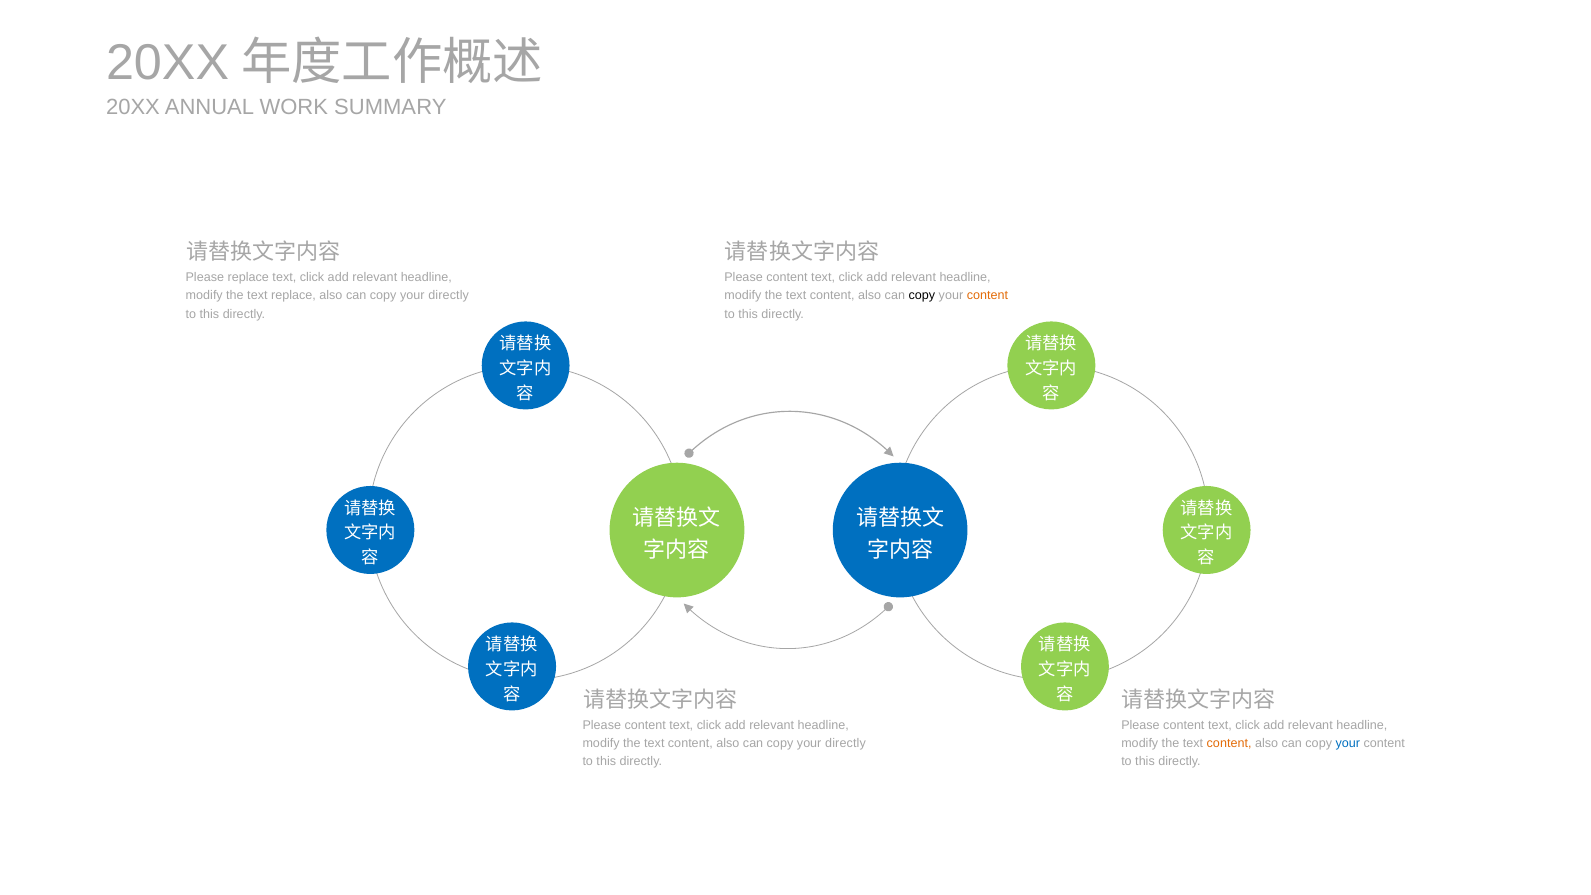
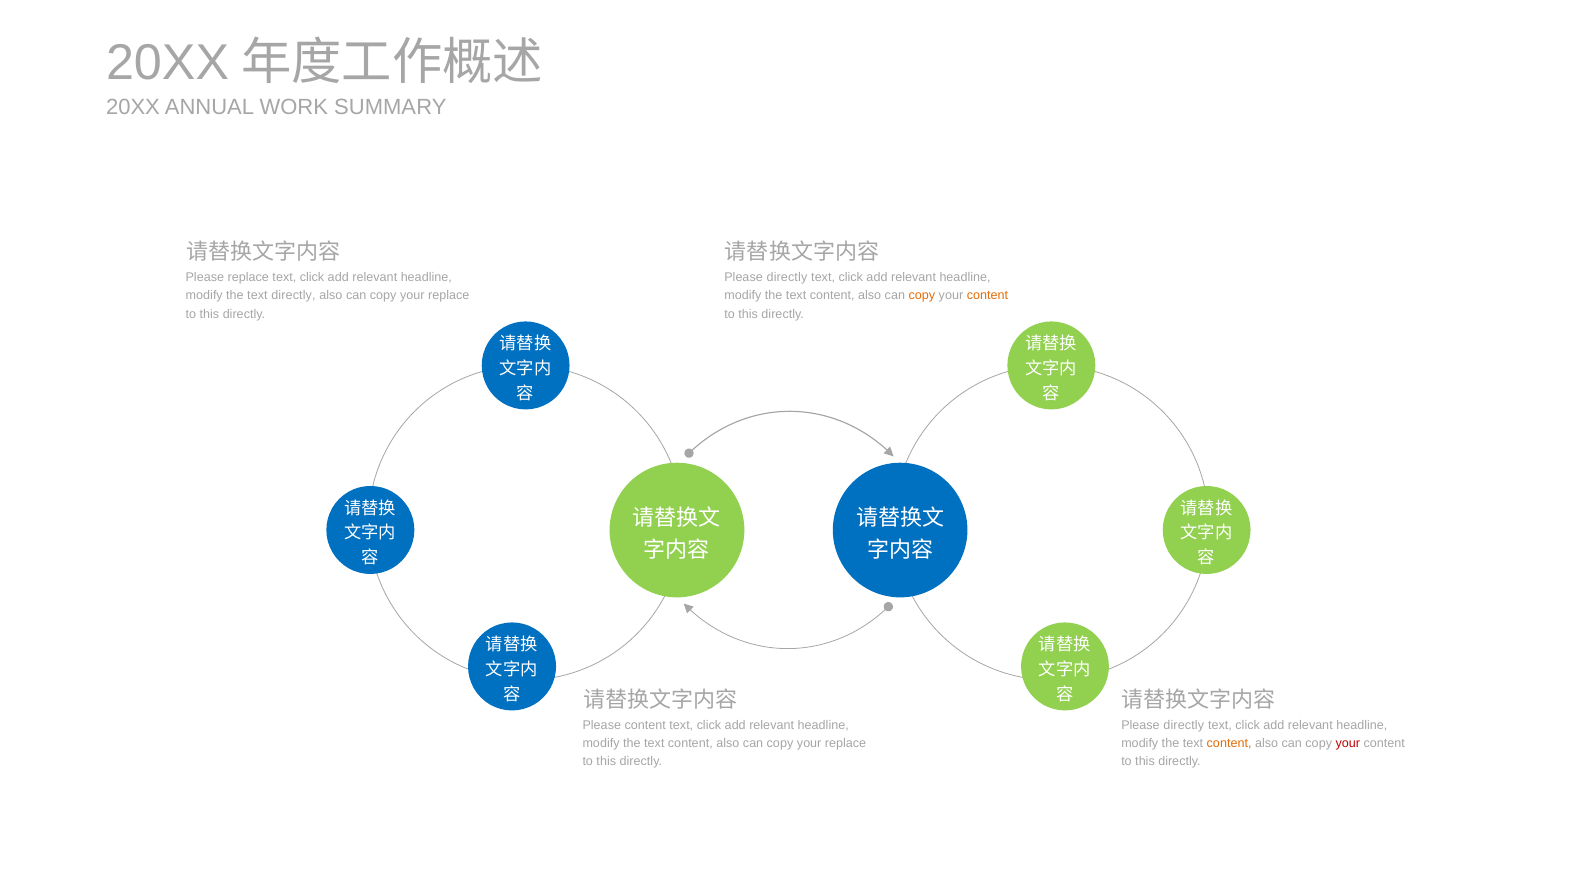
content at (787, 278): content -> directly
text replace: replace -> directly
directly at (449, 296): directly -> replace
copy at (922, 296) colour: black -> orange
content at (1184, 725): content -> directly
directly at (846, 743): directly -> replace
your at (1348, 743) colour: blue -> red
